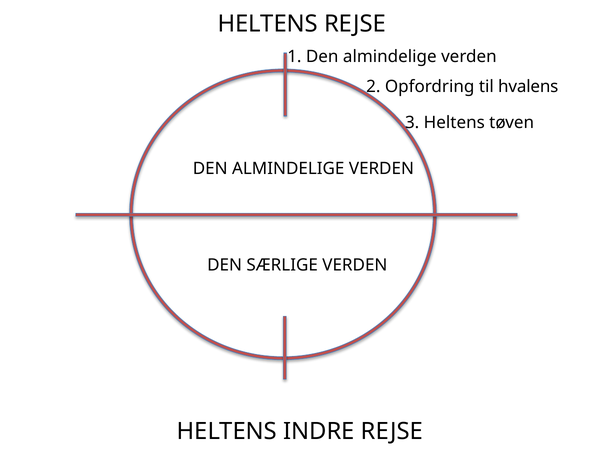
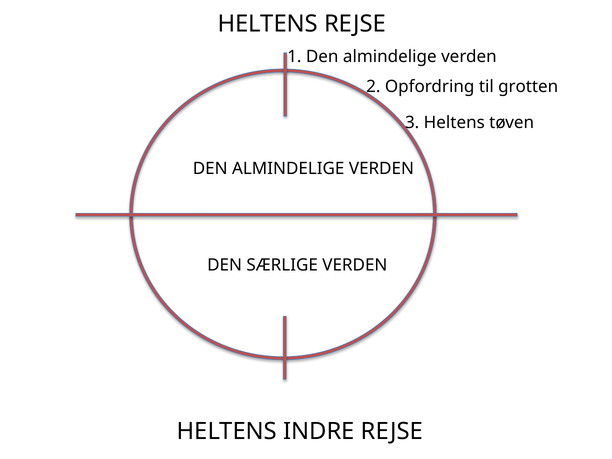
hvalens: hvalens -> grotten
